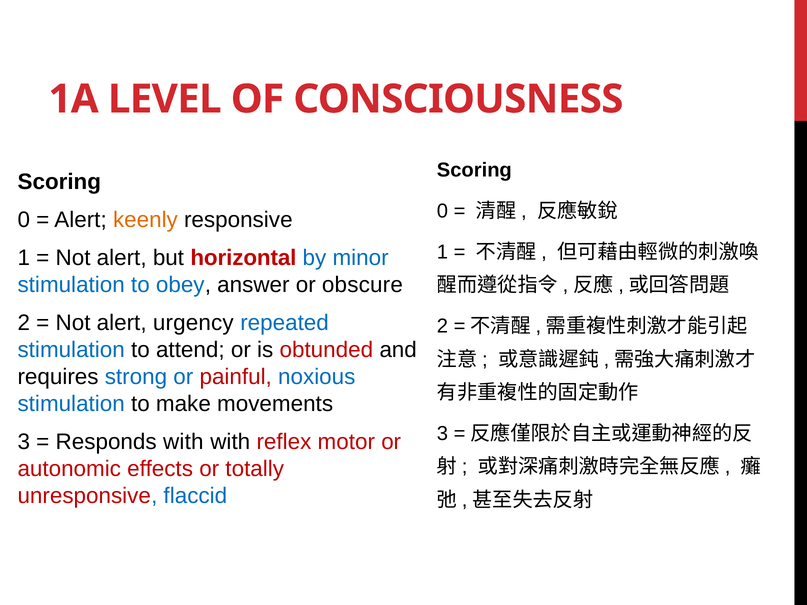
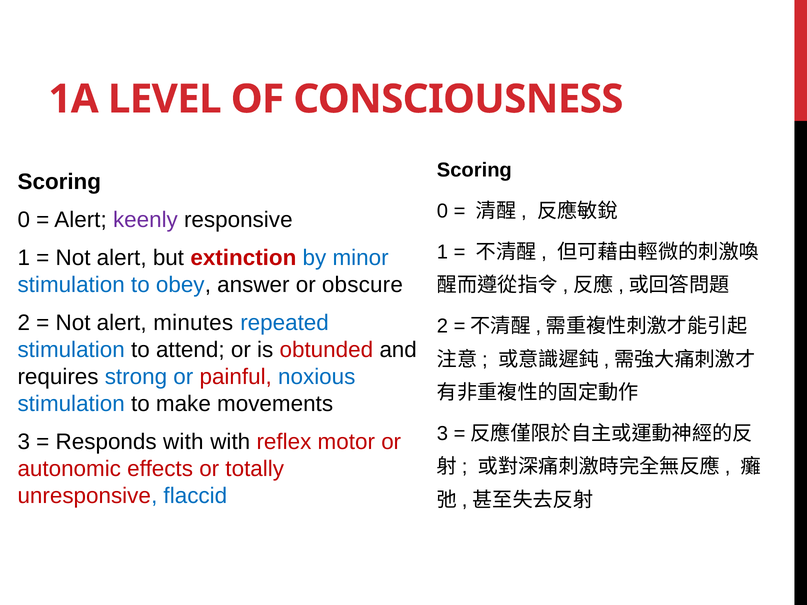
keenly colour: orange -> purple
horizontal: horizontal -> extinction
urgency: urgency -> minutes
